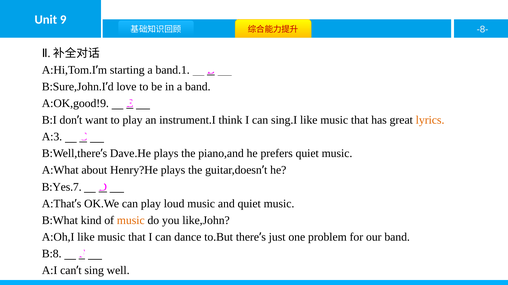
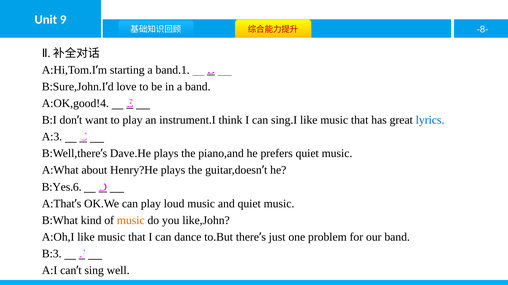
A:OK,good!9: A:OK,good!9 -> A:OK,good!4
lyrics colour: orange -> blue
B:Yes.7: B:Yes.7 -> B:Yes.6
B:8: B:8 -> B:3
